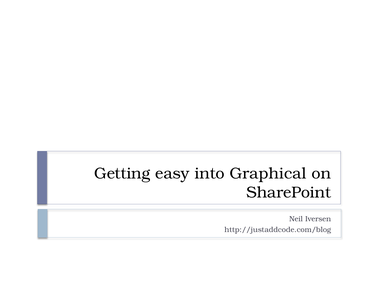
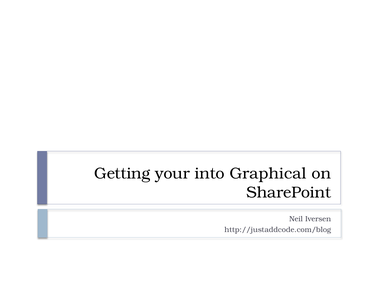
easy: easy -> your
